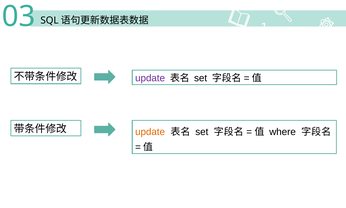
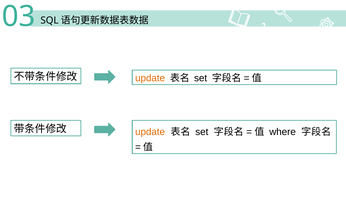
update at (150, 78) colour: purple -> orange
